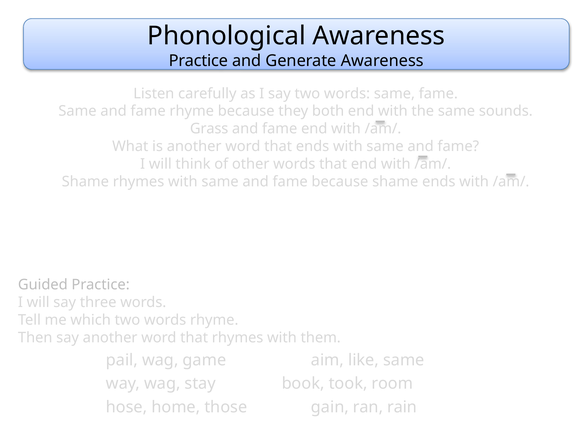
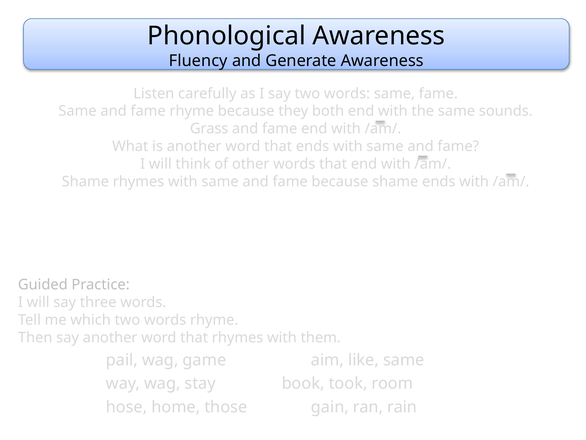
Practice at (198, 61): Practice -> Fluency
